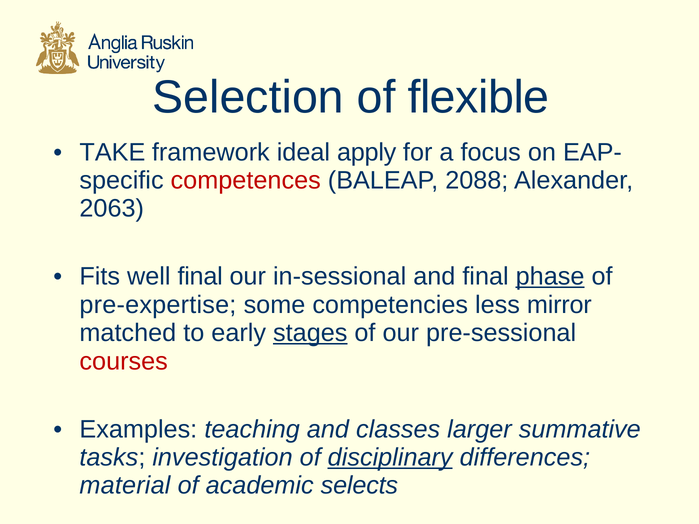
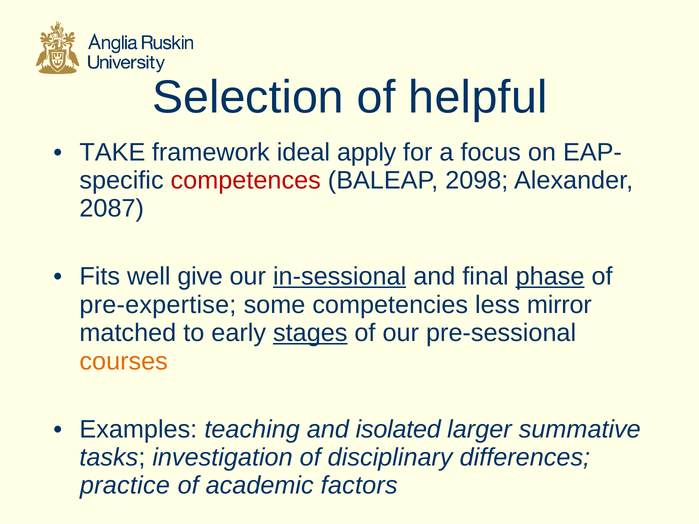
flexible: flexible -> helpful
2088: 2088 -> 2098
2063: 2063 -> 2087
well final: final -> give
in-sessional underline: none -> present
courses colour: red -> orange
classes: classes -> isolated
disciplinary underline: present -> none
material: material -> practice
selects: selects -> factors
